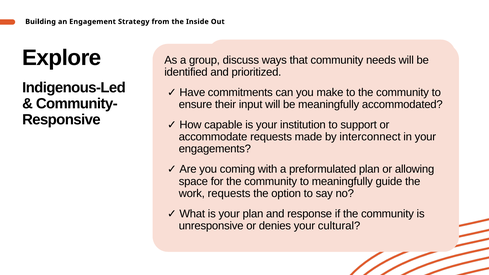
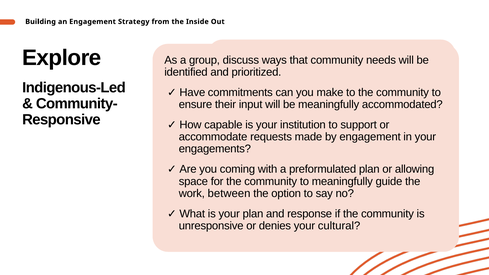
interconnect at (370, 137): interconnect -> engagement
work requests: requests -> between
